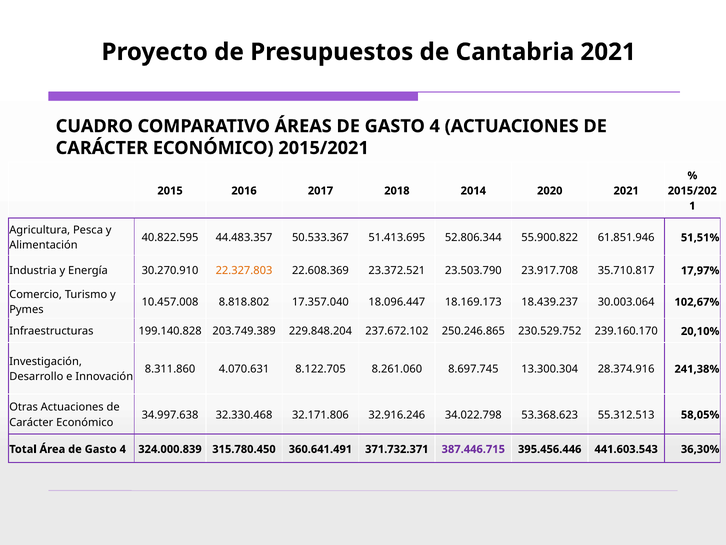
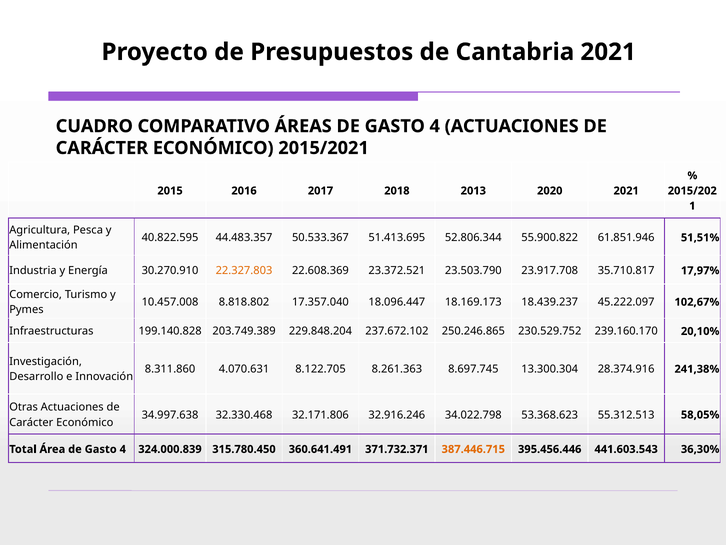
2014: 2014 -> 2013
30.003.064: 30.003.064 -> 45.222.097
8.261.060: 8.261.060 -> 8.261.363
387.446.715 colour: purple -> orange
